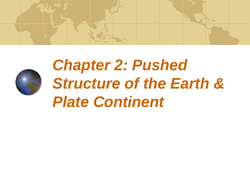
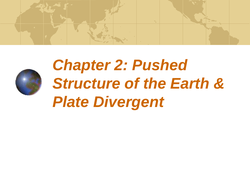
Continent: Continent -> Divergent
